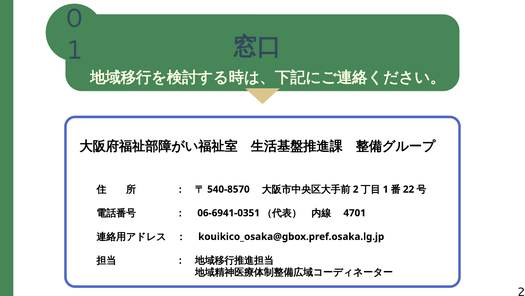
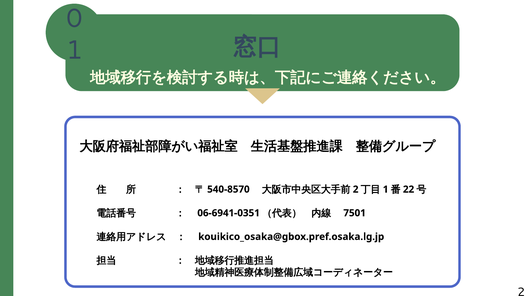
4701: 4701 -> 7501
